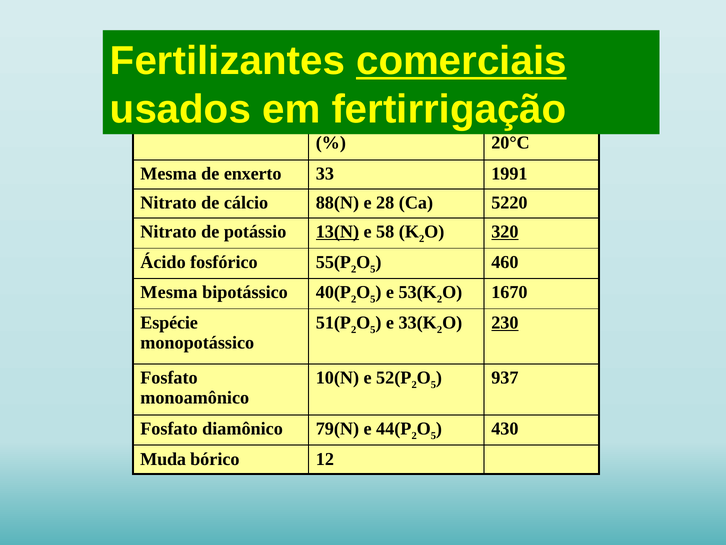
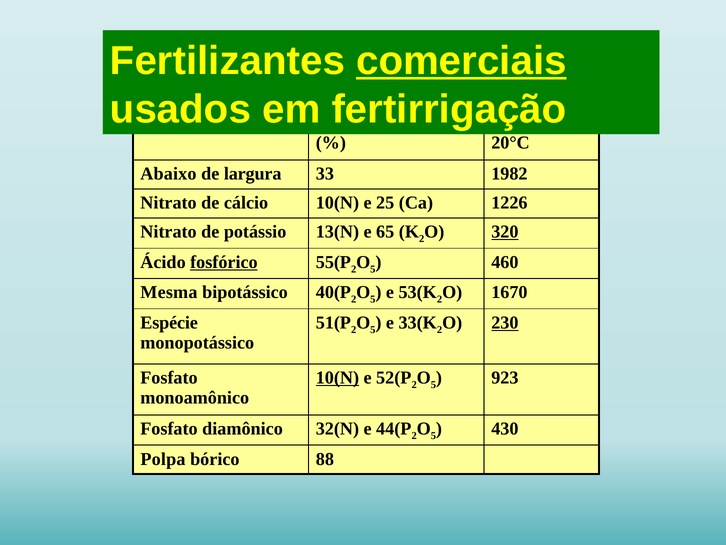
Mesma at (169, 174): Mesma -> Abaixo
enxerto: enxerto -> largura
1991: 1991 -> 1982
cálcio 88(N: 88(N -> 10(N
28: 28 -> 25
5220: 5220 -> 1226
13(N underline: present -> none
58: 58 -> 65
fosfórico underline: none -> present
10(N at (337, 378) underline: none -> present
937: 937 -> 923
79(N: 79(N -> 32(N
Muda: Muda -> Polpa
12: 12 -> 88
